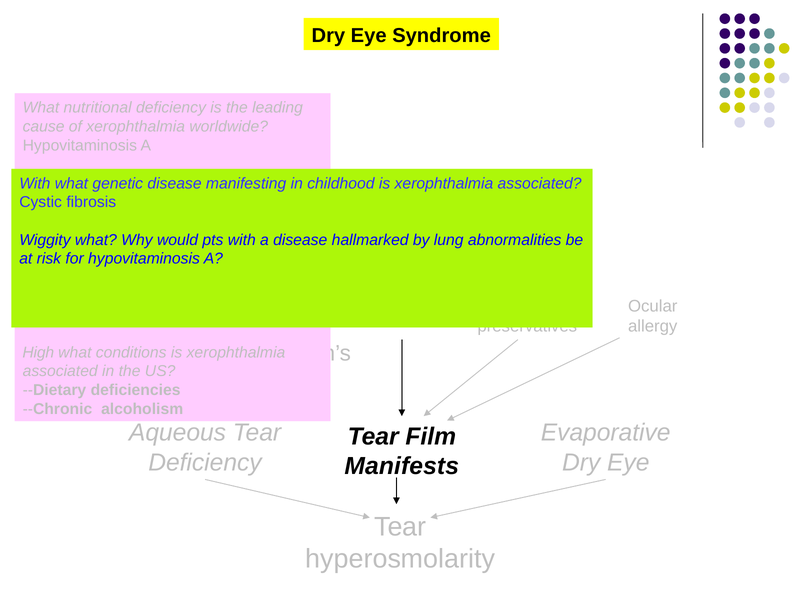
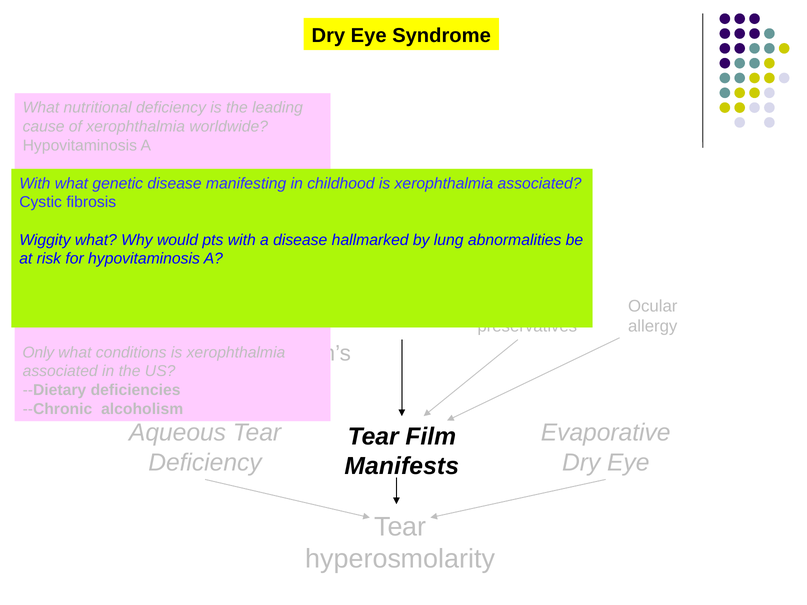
High: High -> Only
